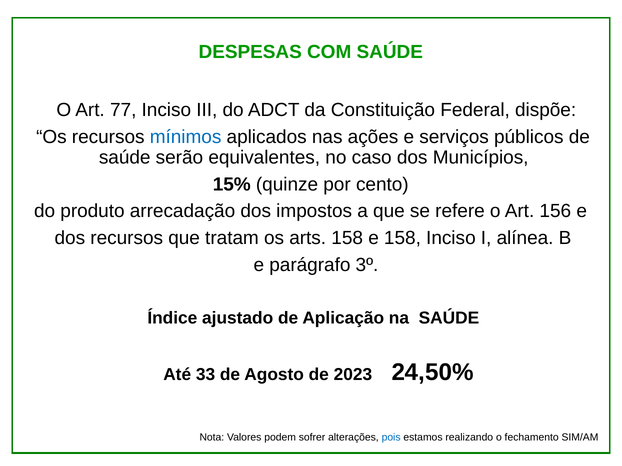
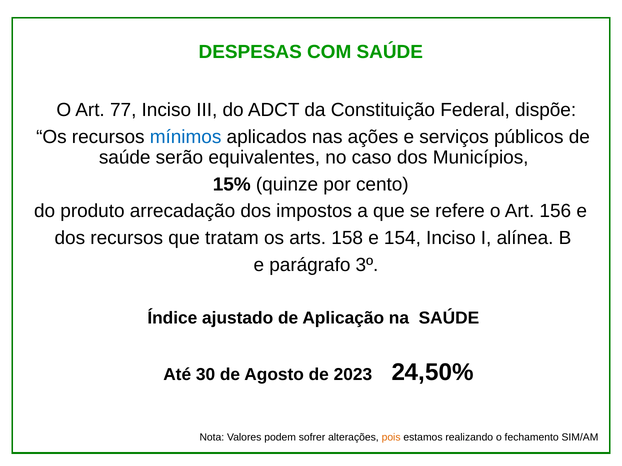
e 158: 158 -> 154
33: 33 -> 30
pois colour: blue -> orange
